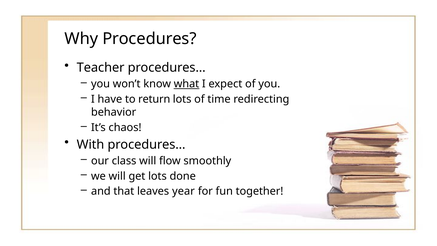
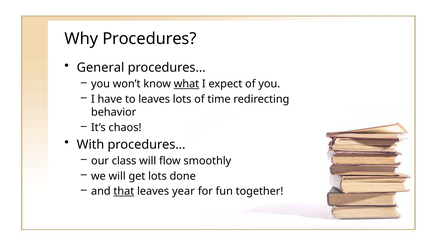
Teacher: Teacher -> General
to return: return -> leaves
that underline: none -> present
